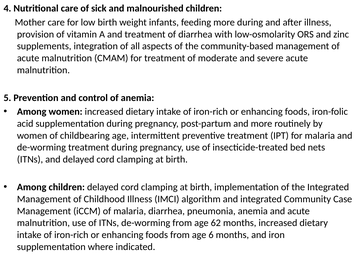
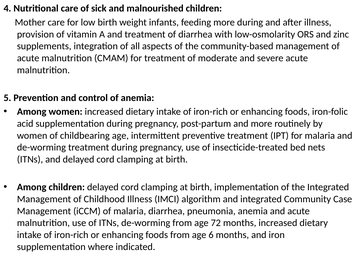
62: 62 -> 72
